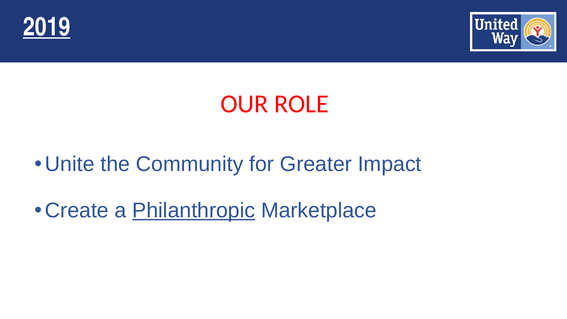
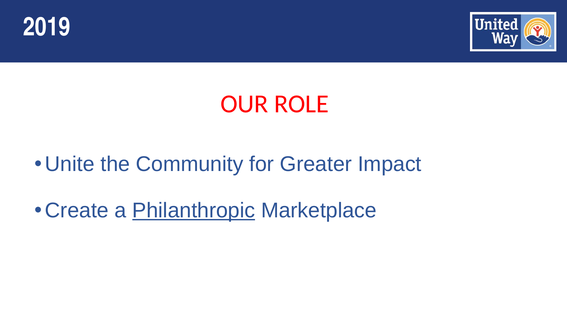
2019 underline: present -> none
